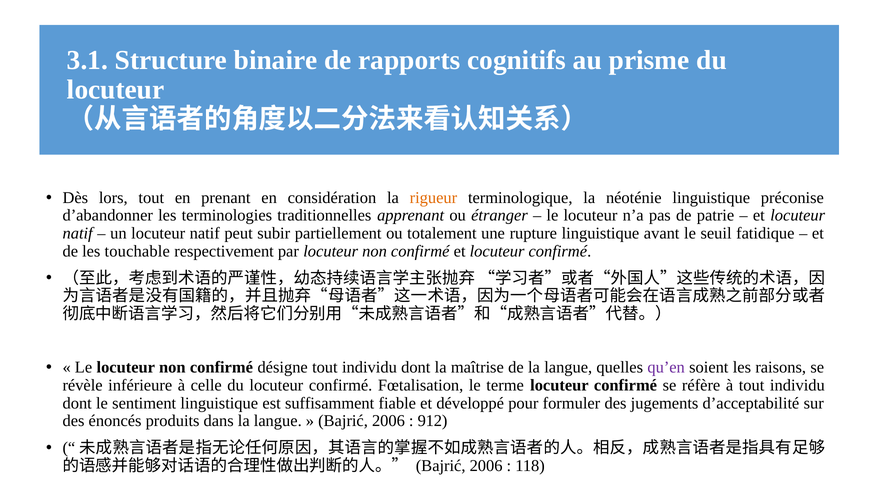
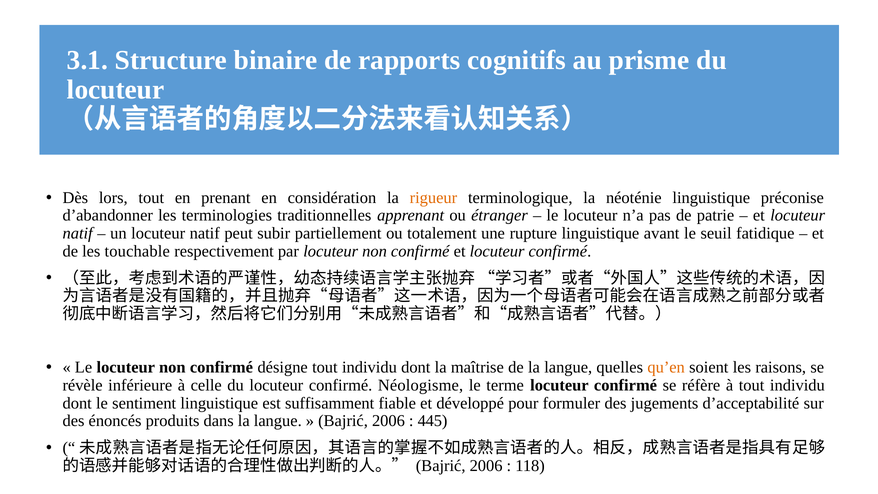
qu’en colour: purple -> orange
Fœtalisation: Fœtalisation -> Néologisme
912: 912 -> 445
